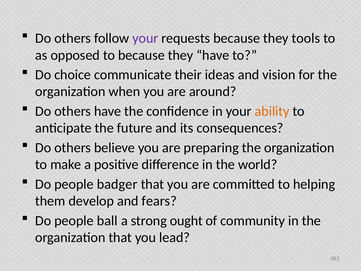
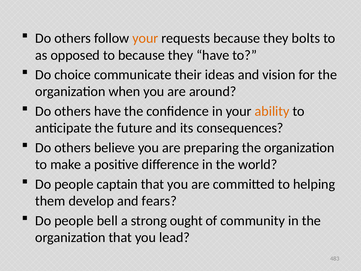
your at (145, 38) colour: purple -> orange
tools: tools -> bolts
badger: badger -> captain
ball: ball -> bell
